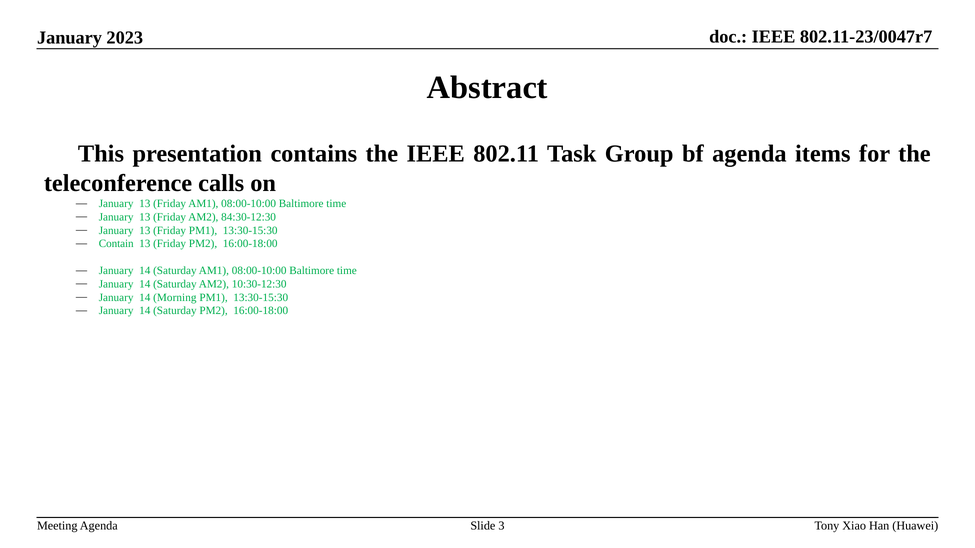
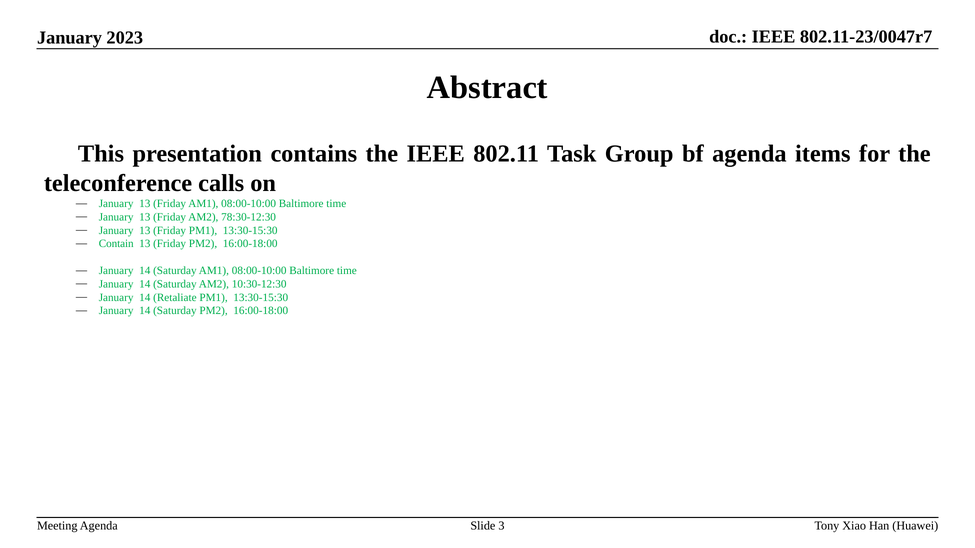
84:30-12:30: 84:30-12:30 -> 78:30-12:30
Morning: Morning -> Retaliate
